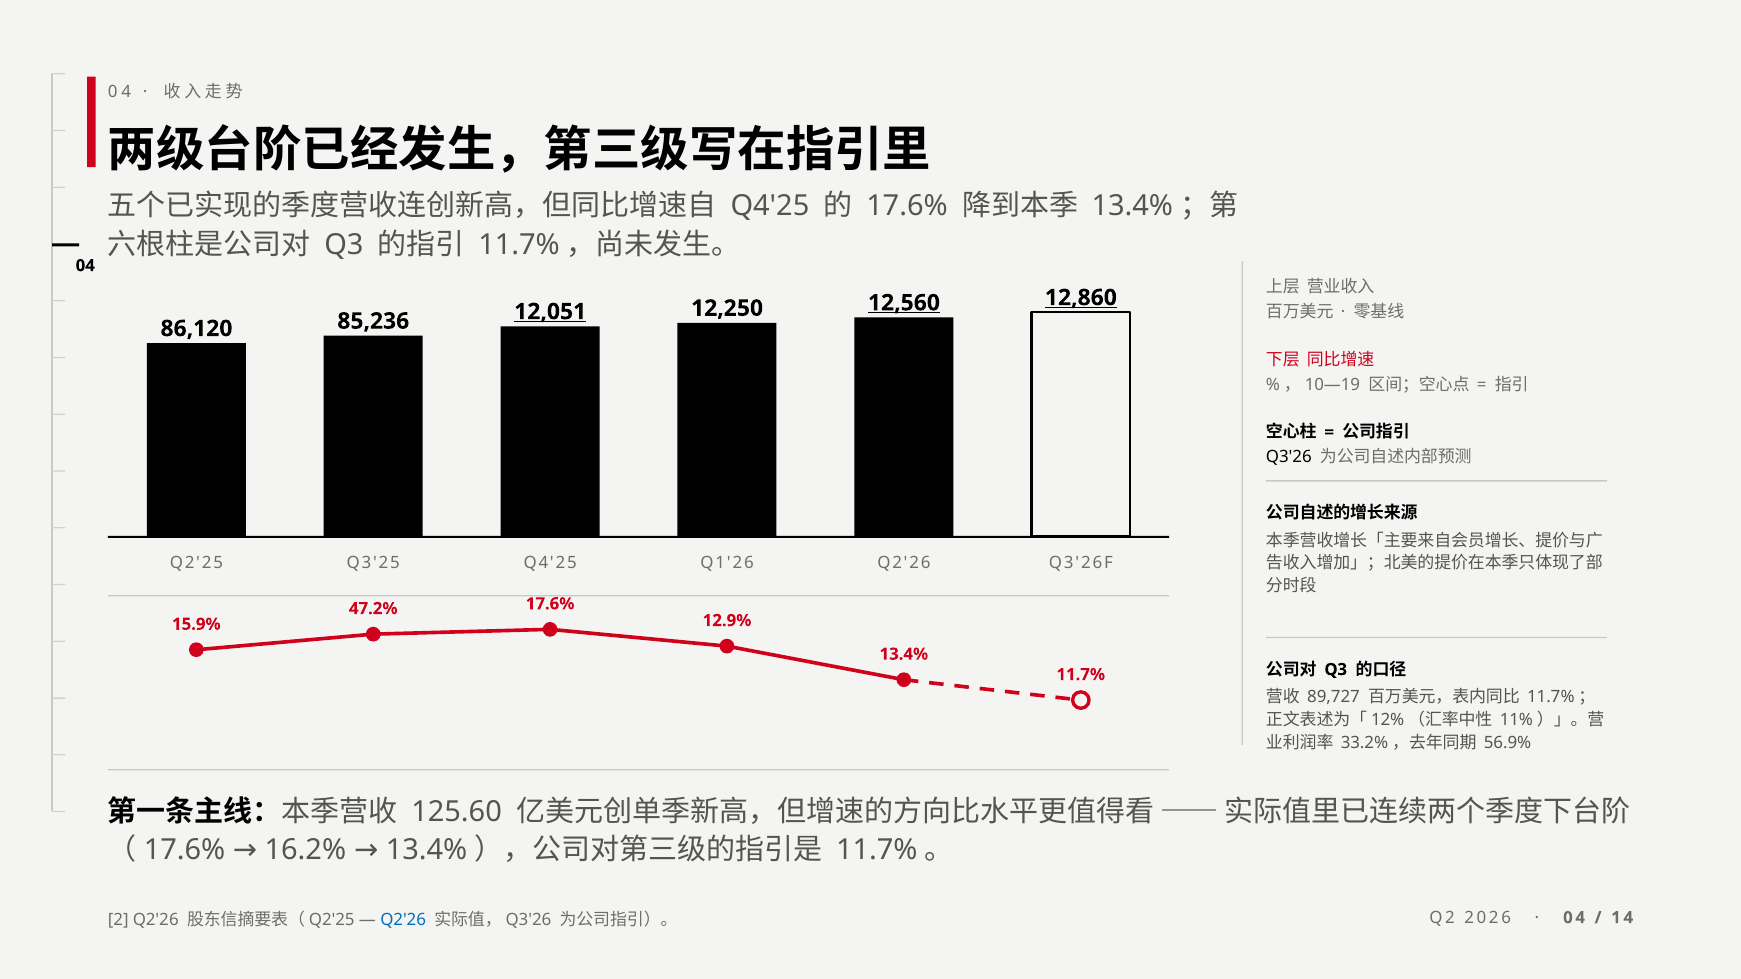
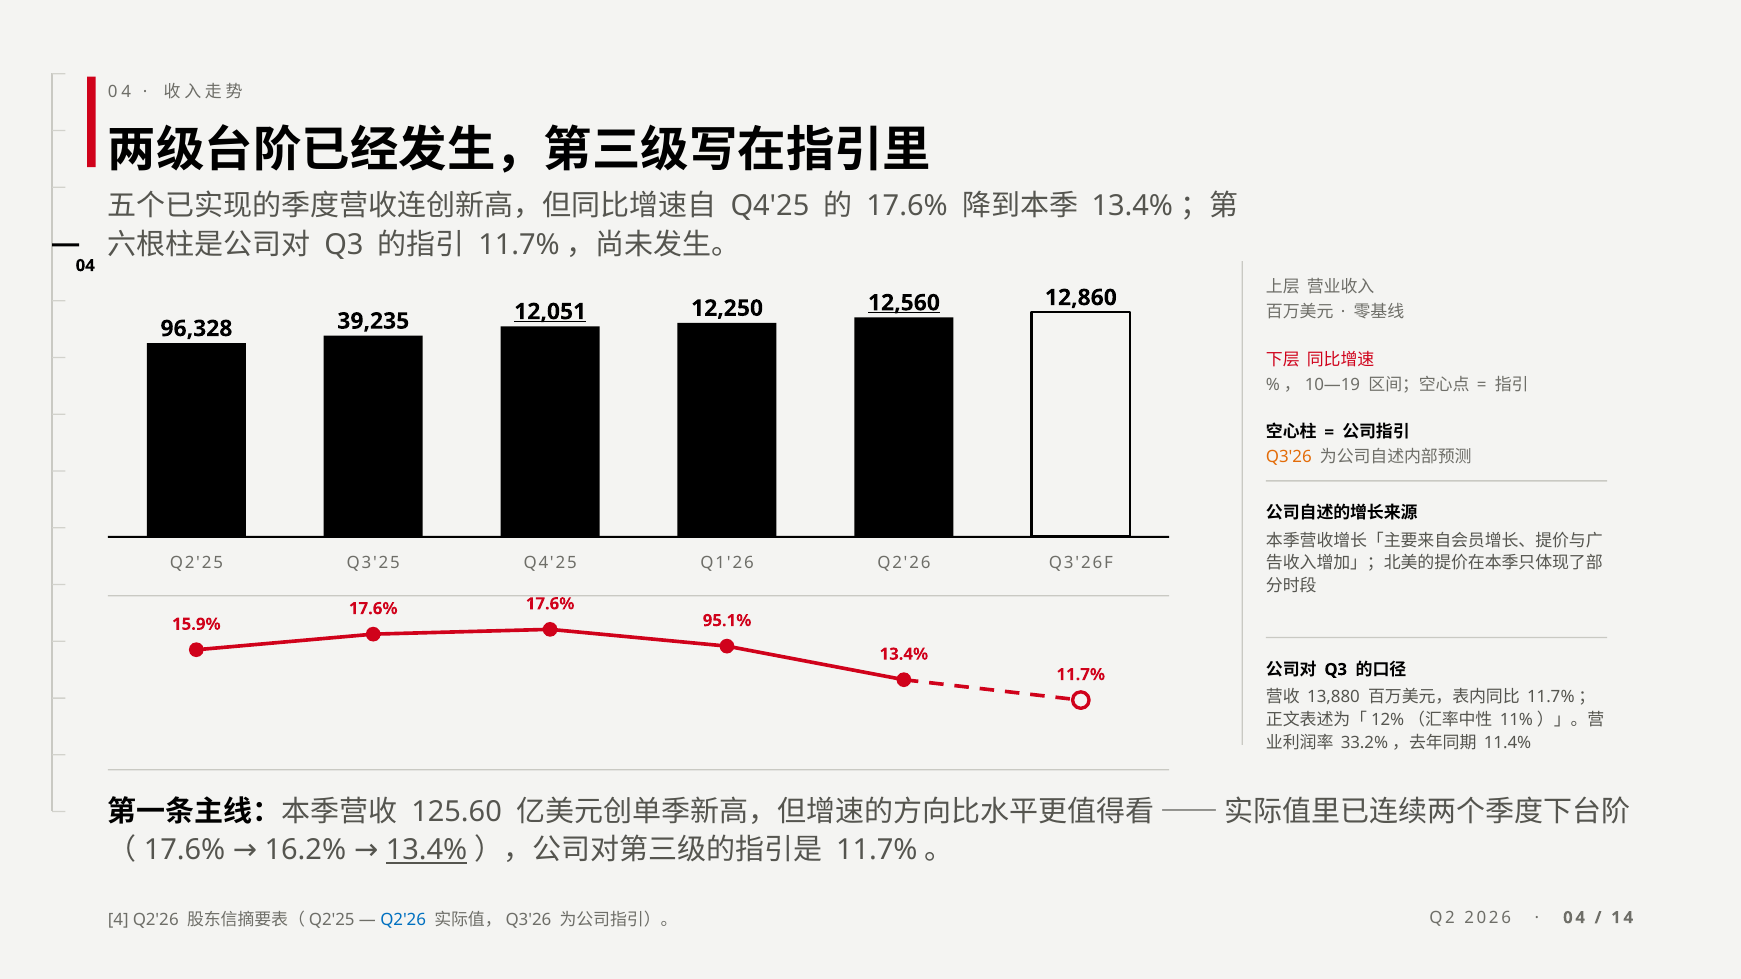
12,860 underline: present -> none
85,236: 85,236 -> 39,235
86,120: 86,120 -> 96,328
Q3'26 colour: black -> orange
47.2% at (373, 609): 47.2% -> 17.6%
12.9%: 12.9% -> 95.1%
89,727: 89,727 -> 13,880
56.9%: 56.9% -> 11.4%
13.4% at (427, 851) underline: none -> present
2: 2 -> 4
